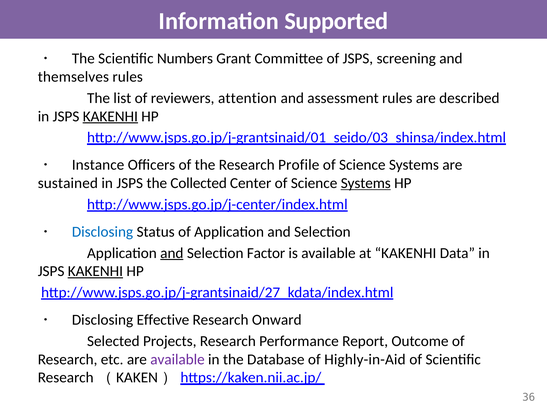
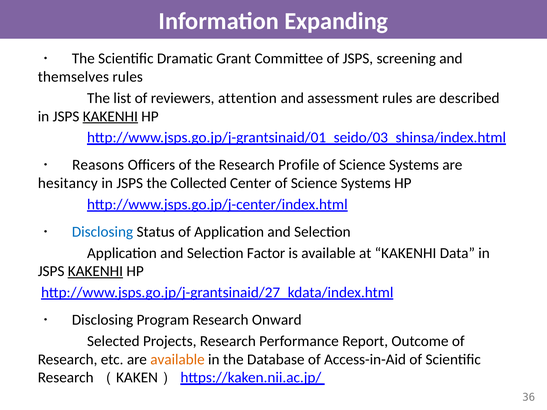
Supported: Supported -> Expanding
Numbers: Numbers -> Dramatic
Instance: Instance -> Reasons
sustained: sustained -> hesitancy
Systems at (366, 183) underline: present -> none
and at (172, 253) underline: present -> none
Effective: Effective -> Program
available at (177, 360) colour: purple -> orange
Highly-in-Aid: Highly-in-Aid -> Access-in-Aid
